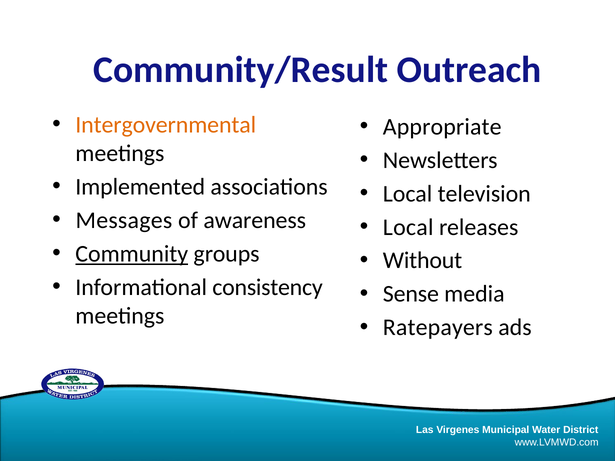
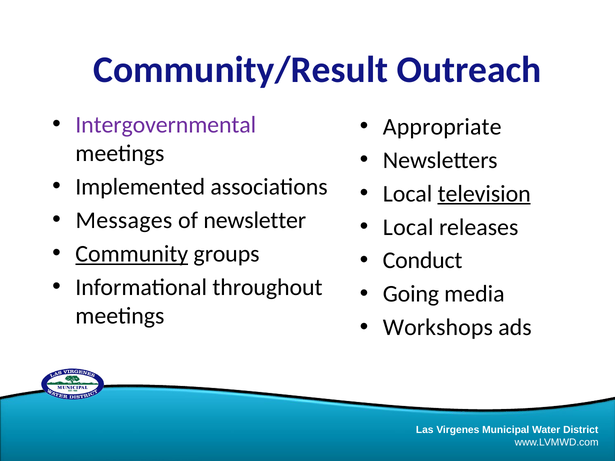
Intergovernmental colour: orange -> purple
television underline: none -> present
awareness: awareness -> newsletter
Without: Without -> Conduct
consistency: consistency -> throughout
Sense: Sense -> Going
Ratepayers: Ratepayers -> Workshops
